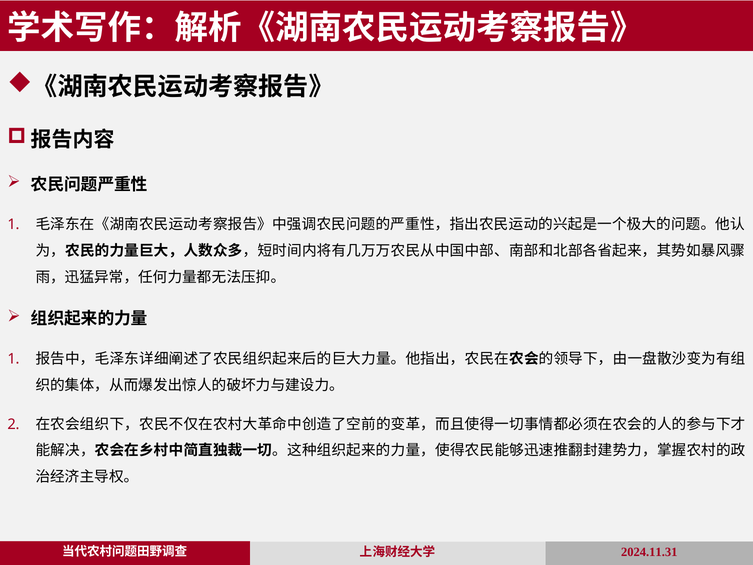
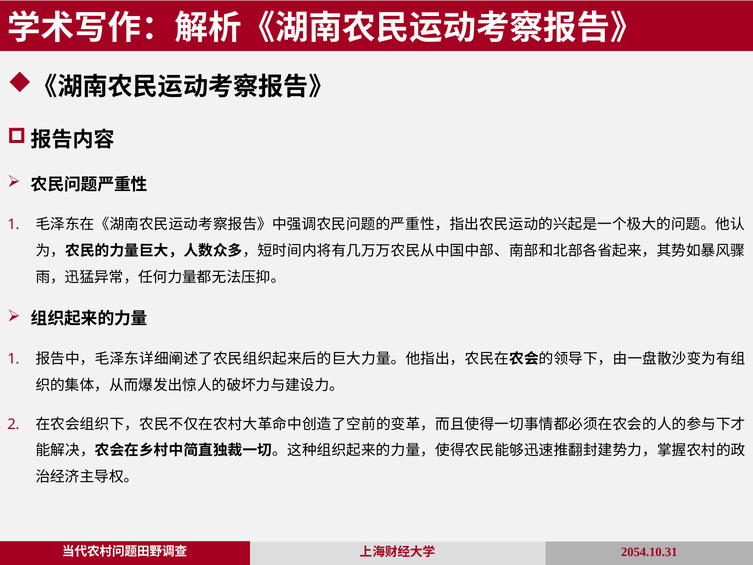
2024.11.31: 2024.11.31 -> 2054.10.31
